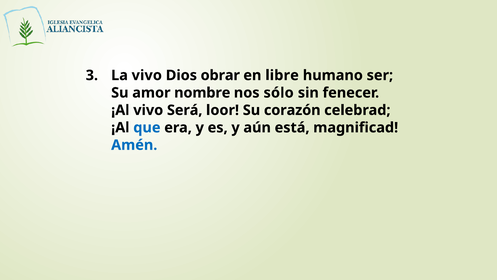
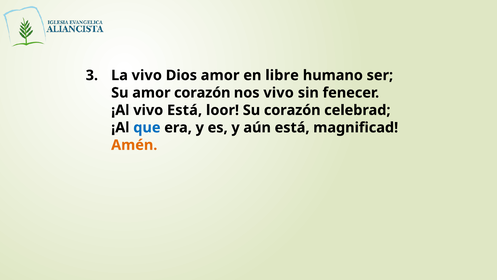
Dios obrar: obrar -> amor
amor nombre: nombre -> corazón
nos sólo: sólo -> vivo
vivo Será: Será -> Está
Amén colour: blue -> orange
